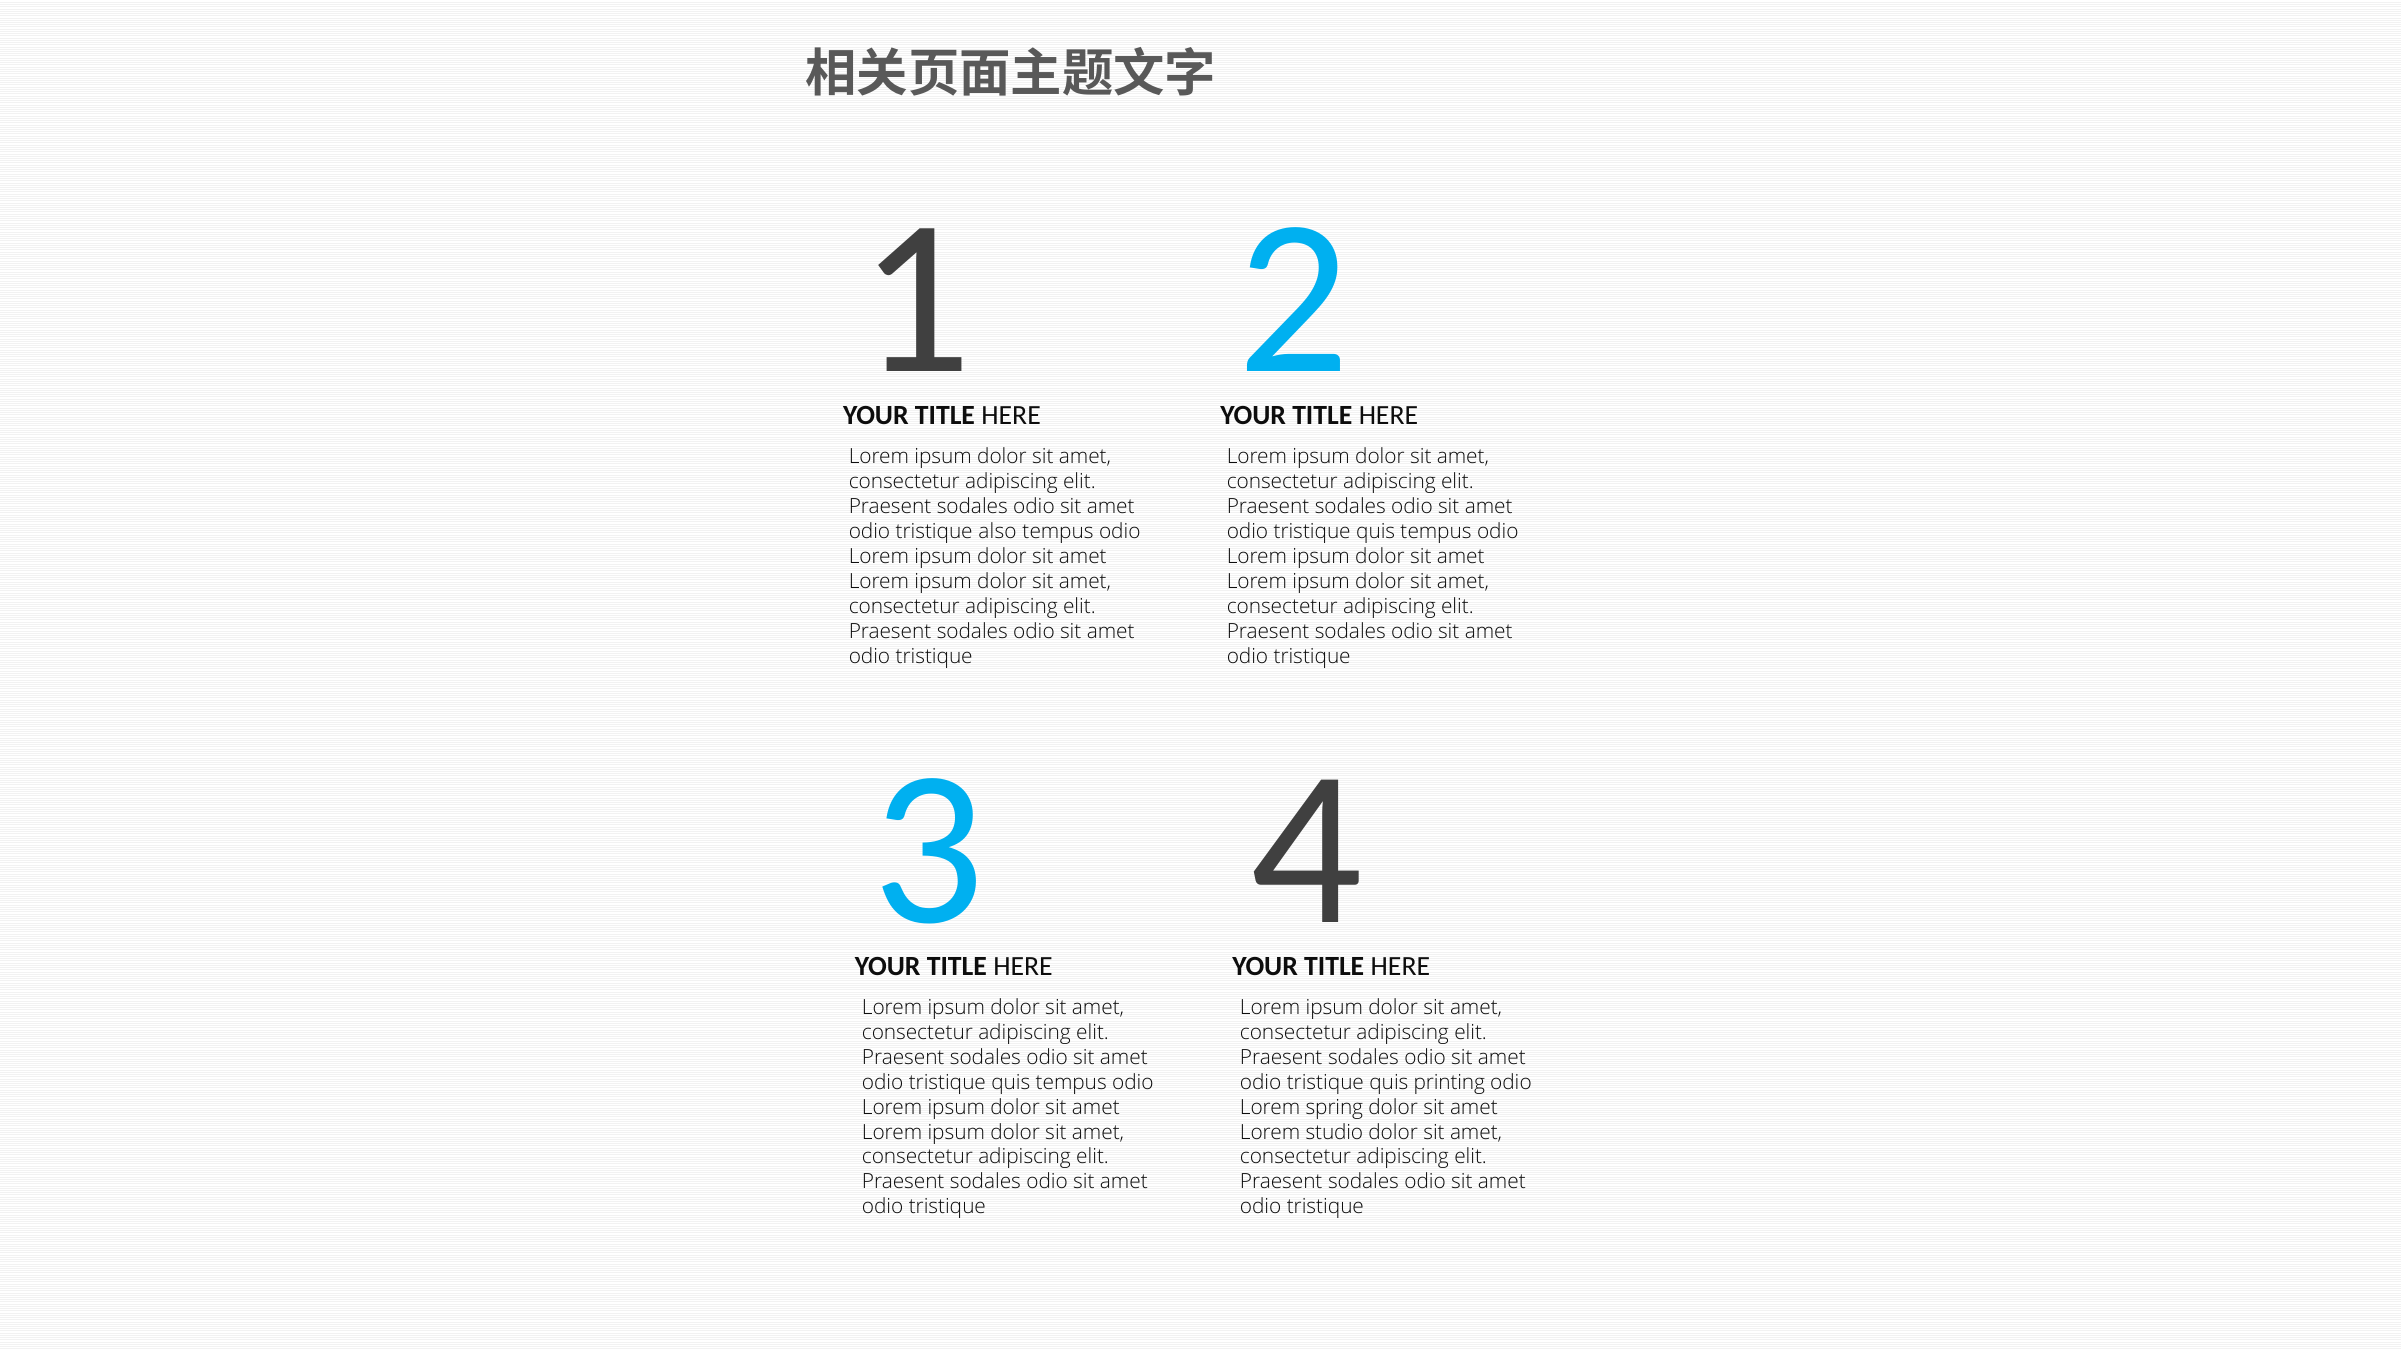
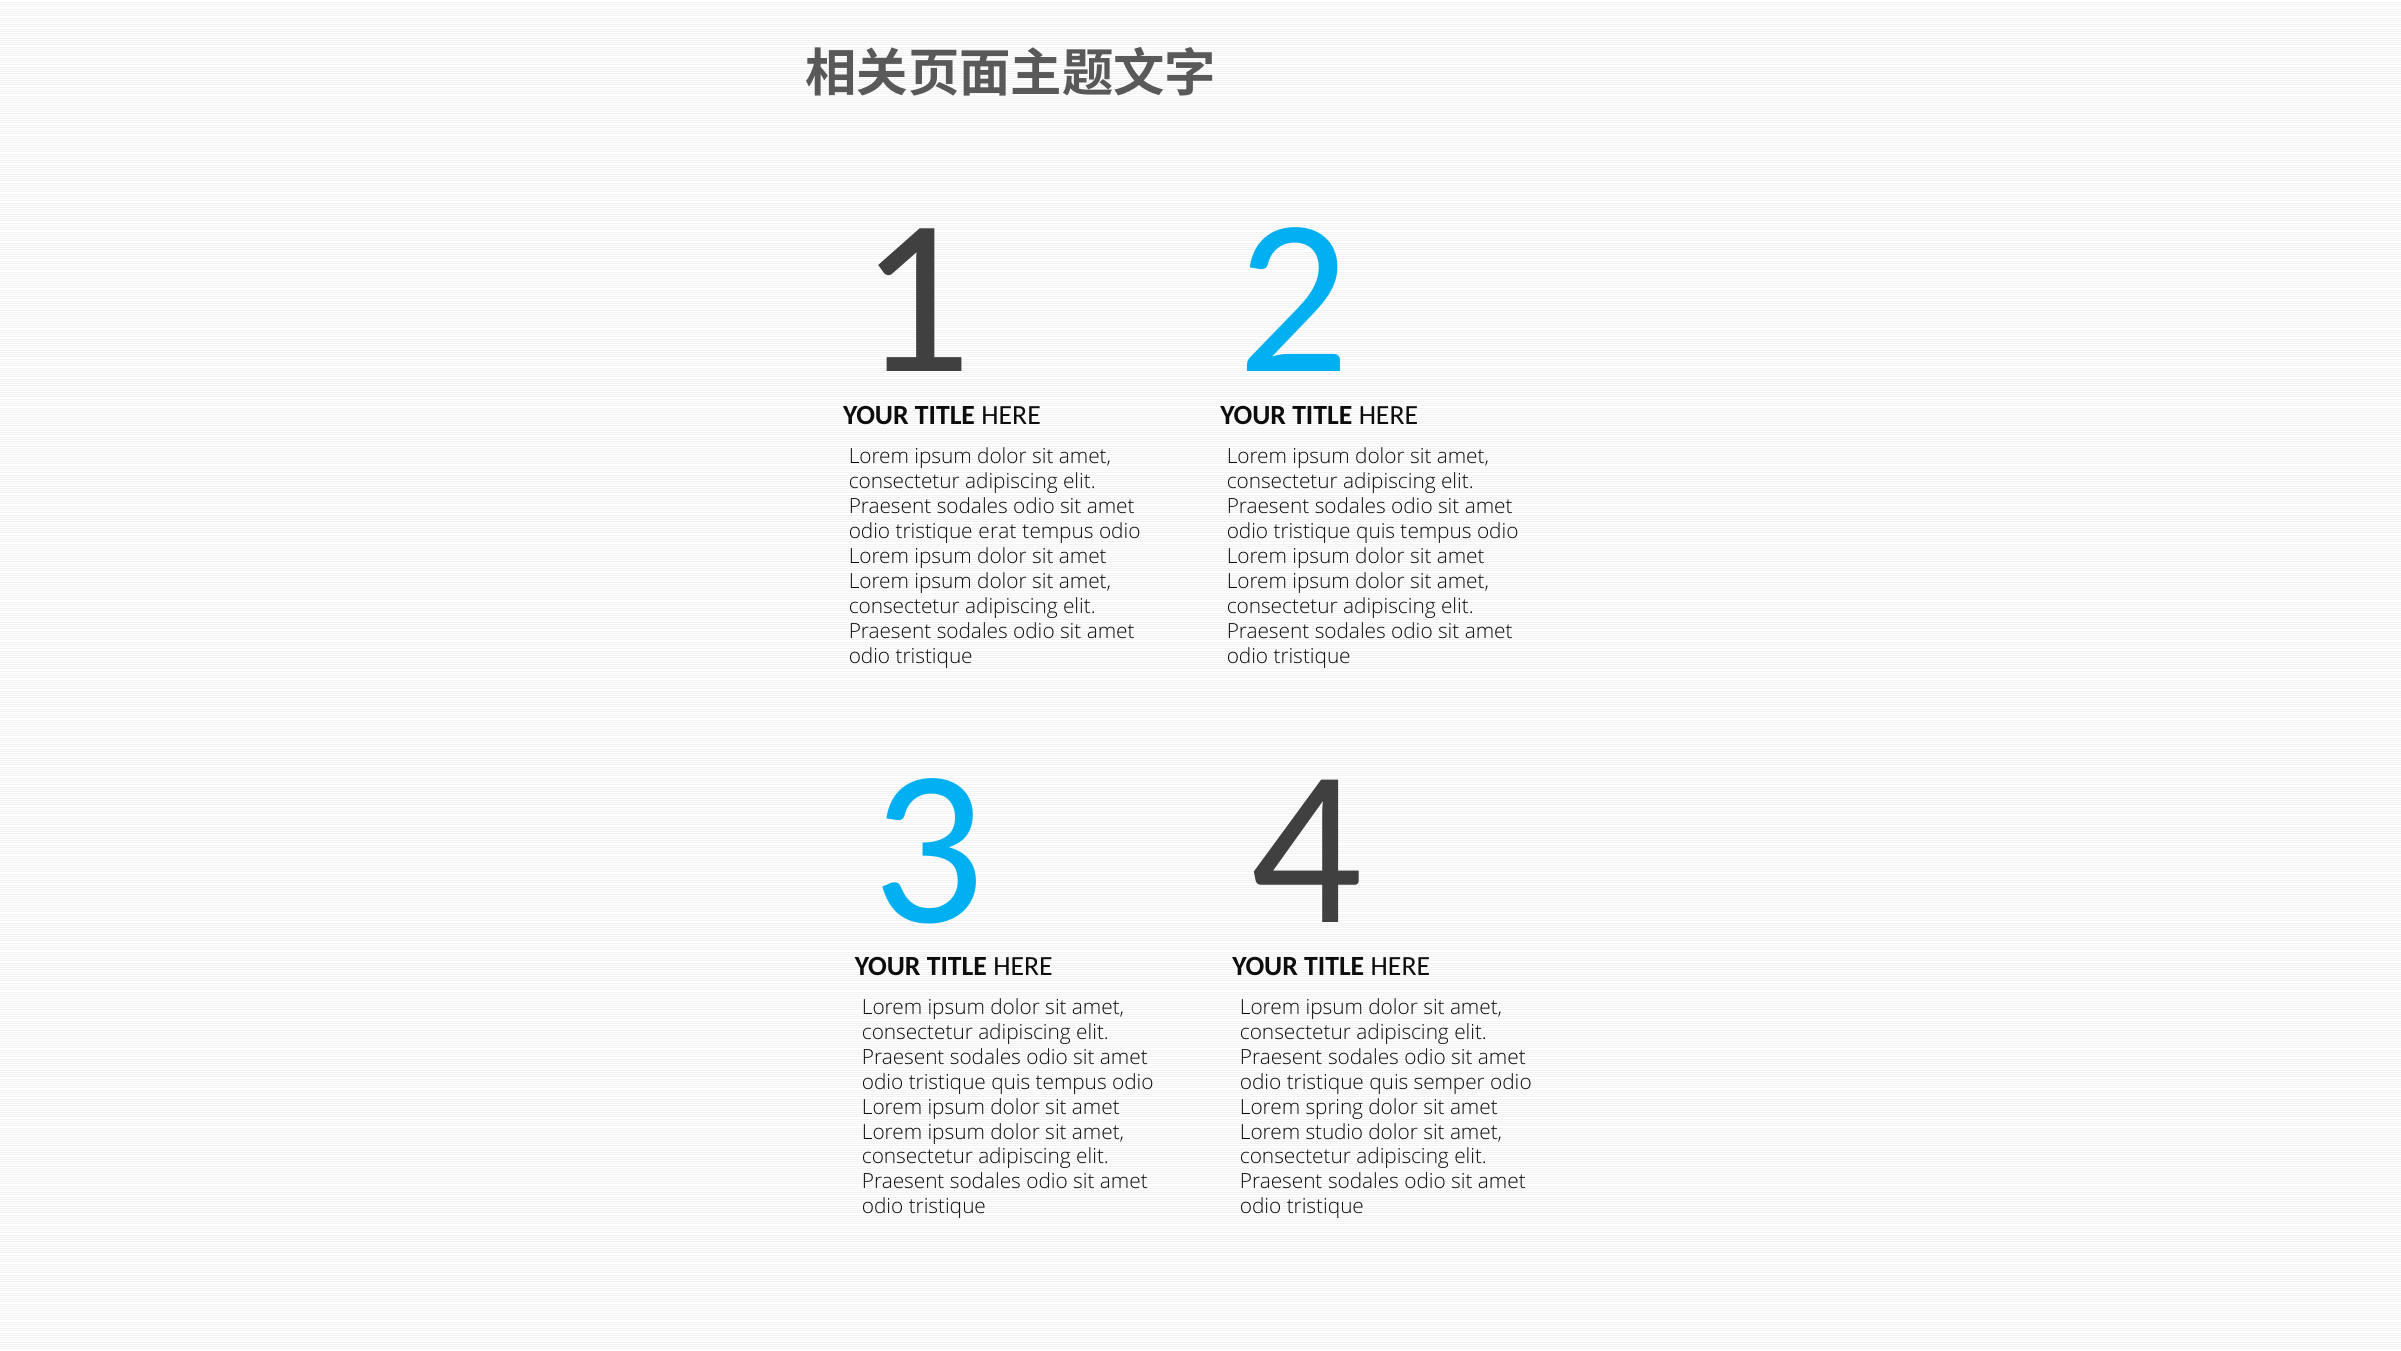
also: also -> erat
printing: printing -> semper
